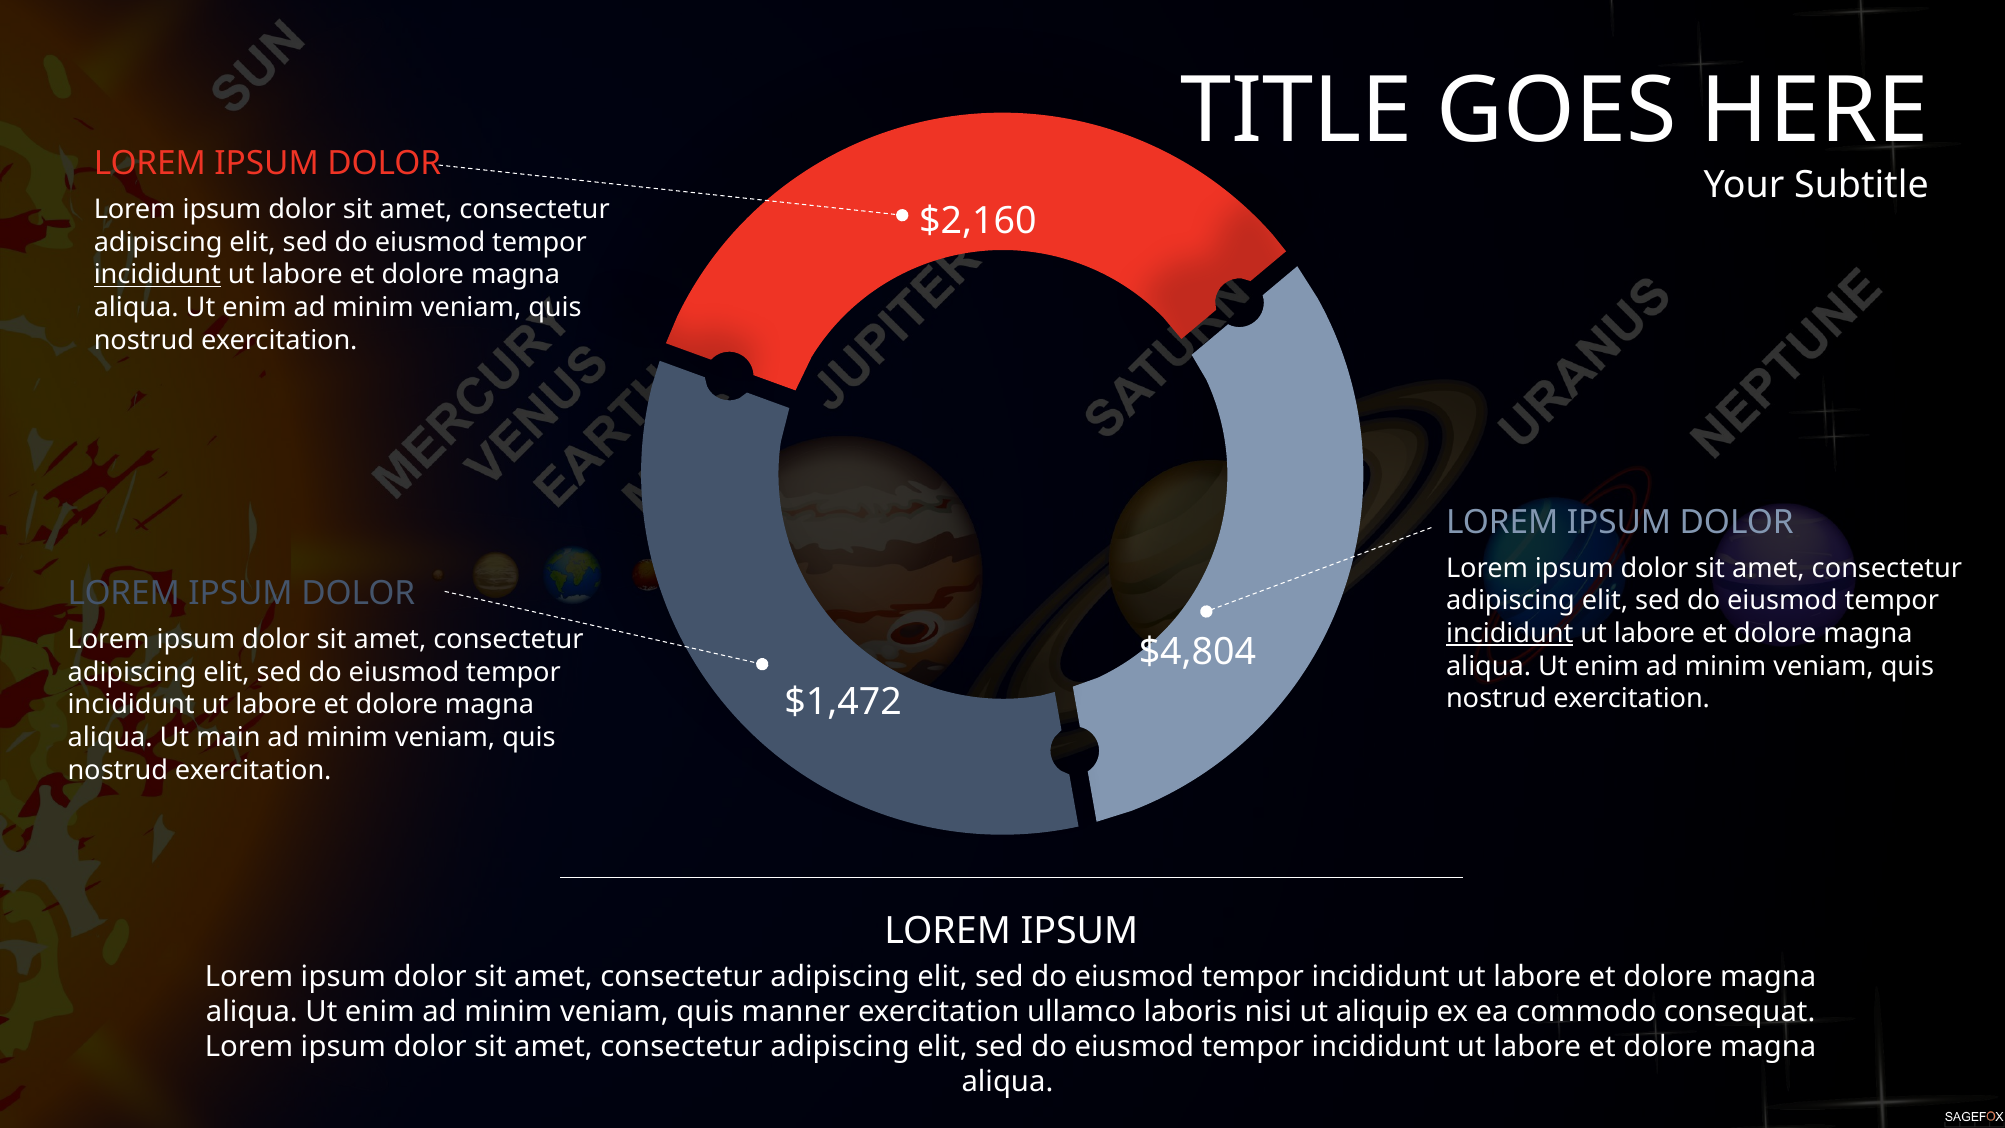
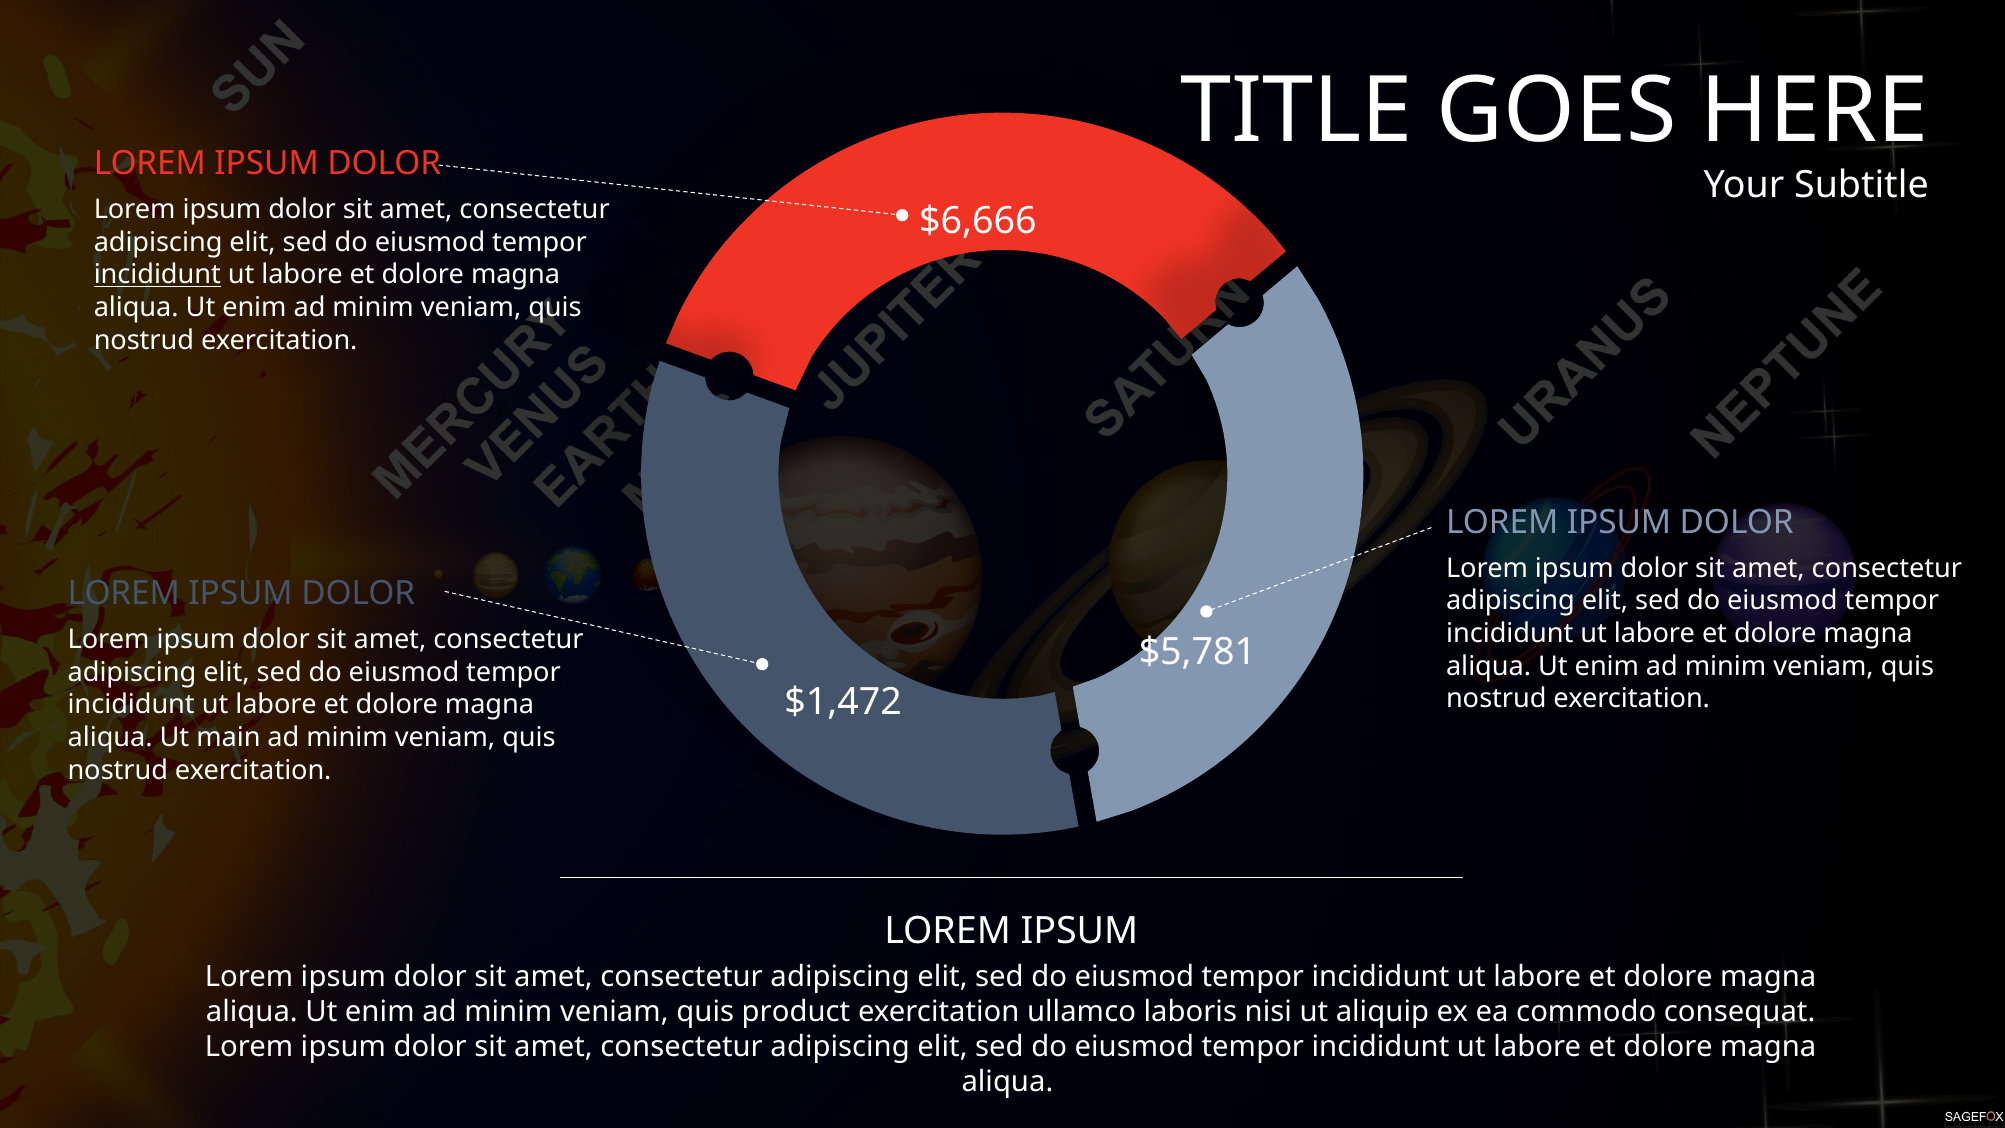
$2,160: $2,160 -> $6,666
incididunt at (1510, 633) underline: present -> none
$4,804: $4,804 -> $5,781
manner: manner -> product
